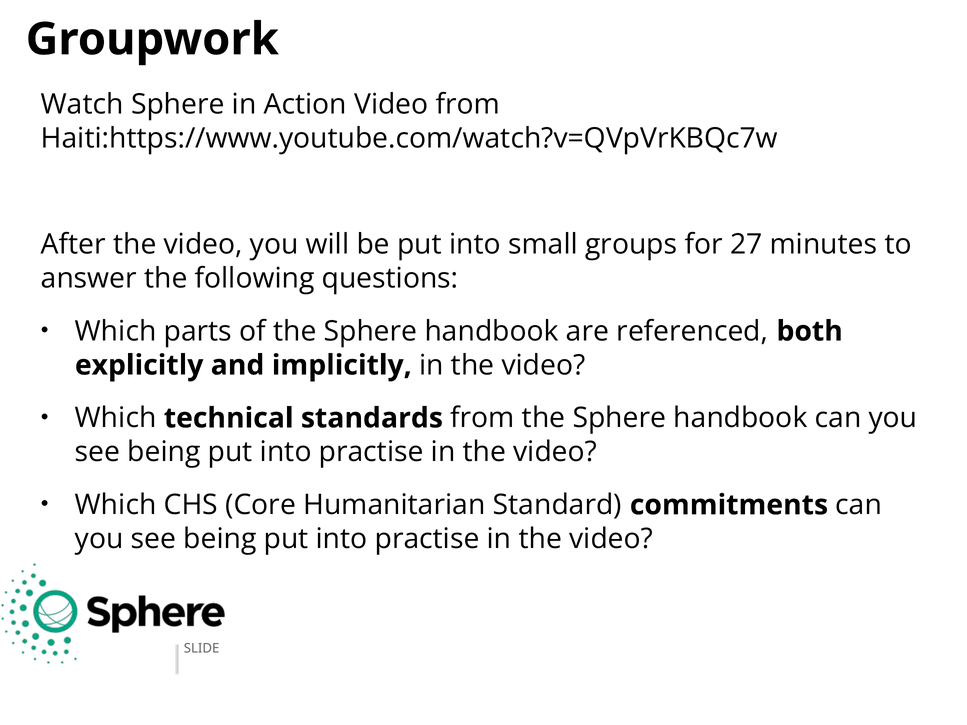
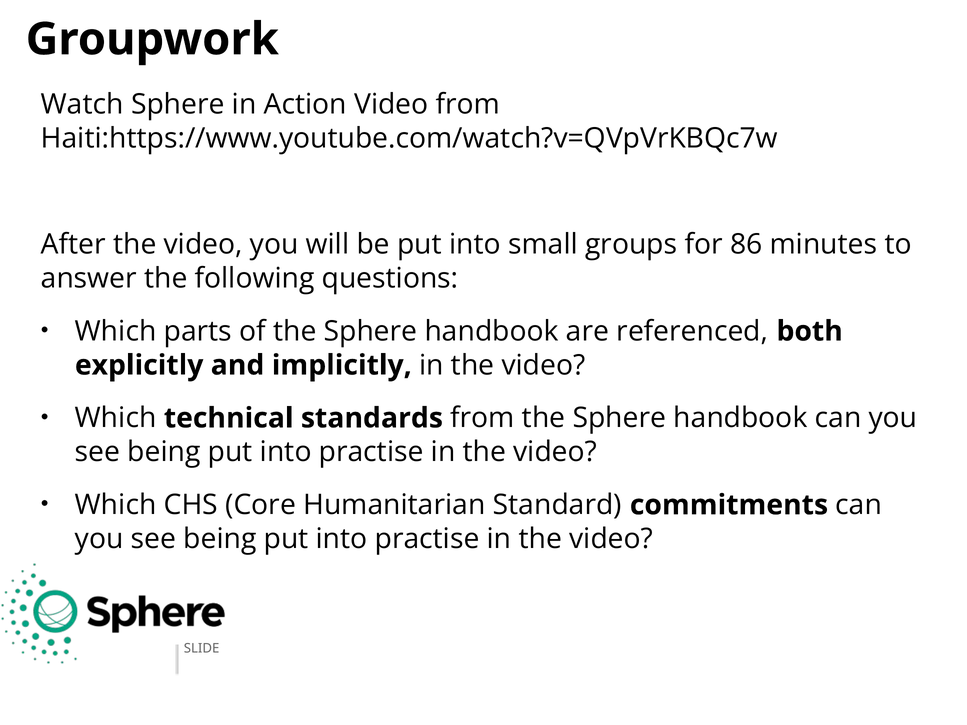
27: 27 -> 86
